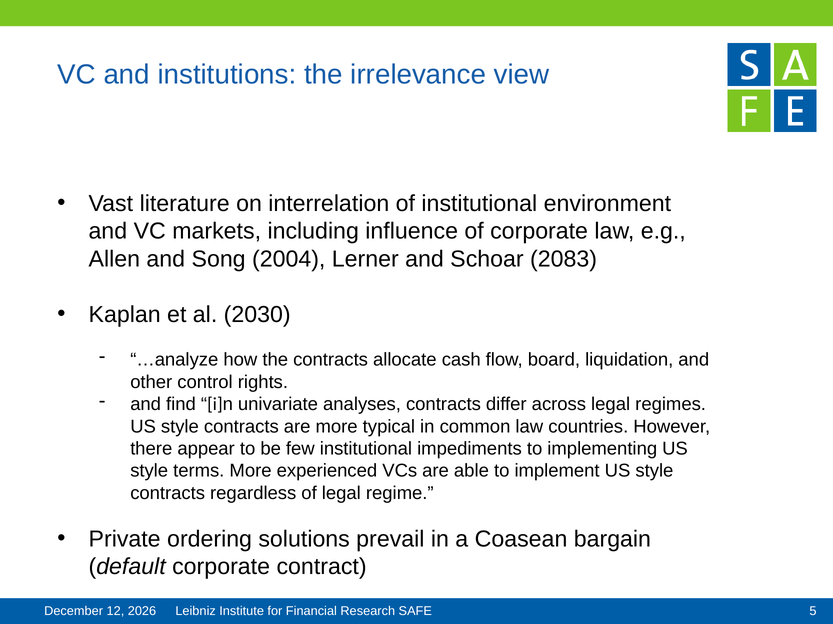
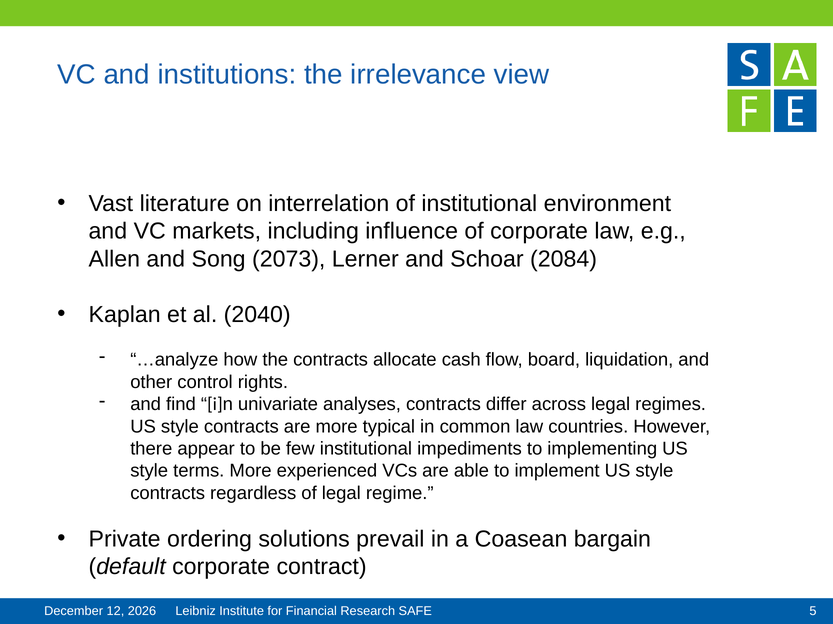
2004: 2004 -> 2073
2083: 2083 -> 2084
2030: 2030 -> 2040
